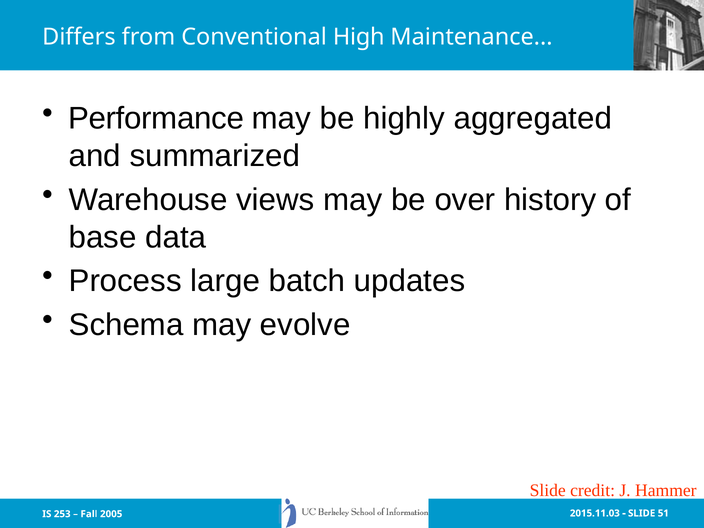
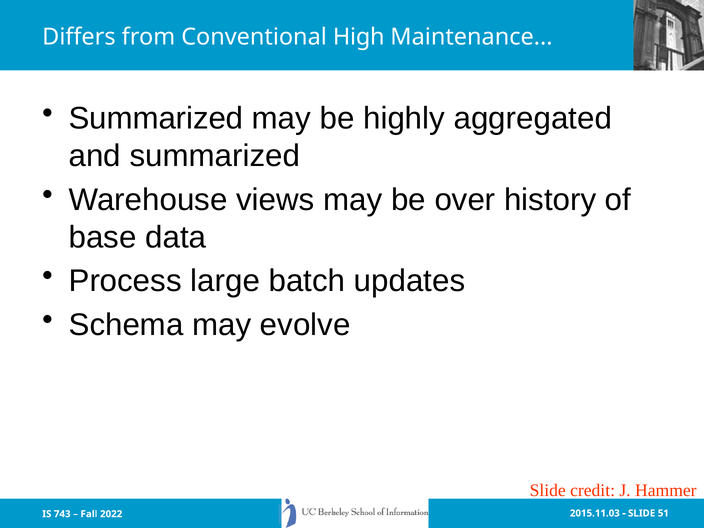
Performance at (156, 118): Performance -> Summarized
253: 253 -> 743
2005: 2005 -> 2022
